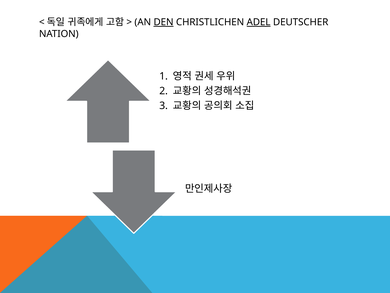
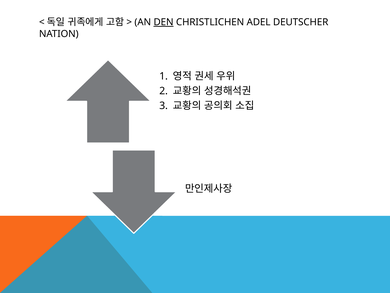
ADEL underline: present -> none
